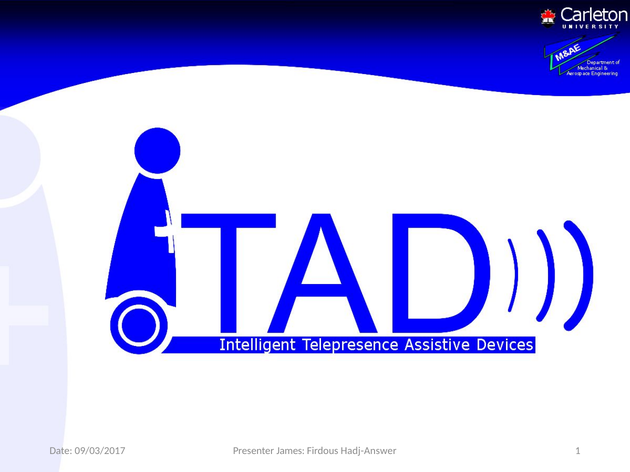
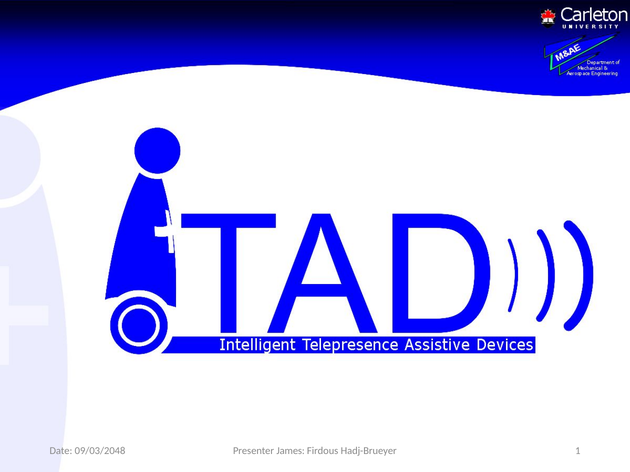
Hadj-Answer: Hadj-Answer -> Hadj-Brueyer
09/03/2017: 09/03/2017 -> 09/03/2048
